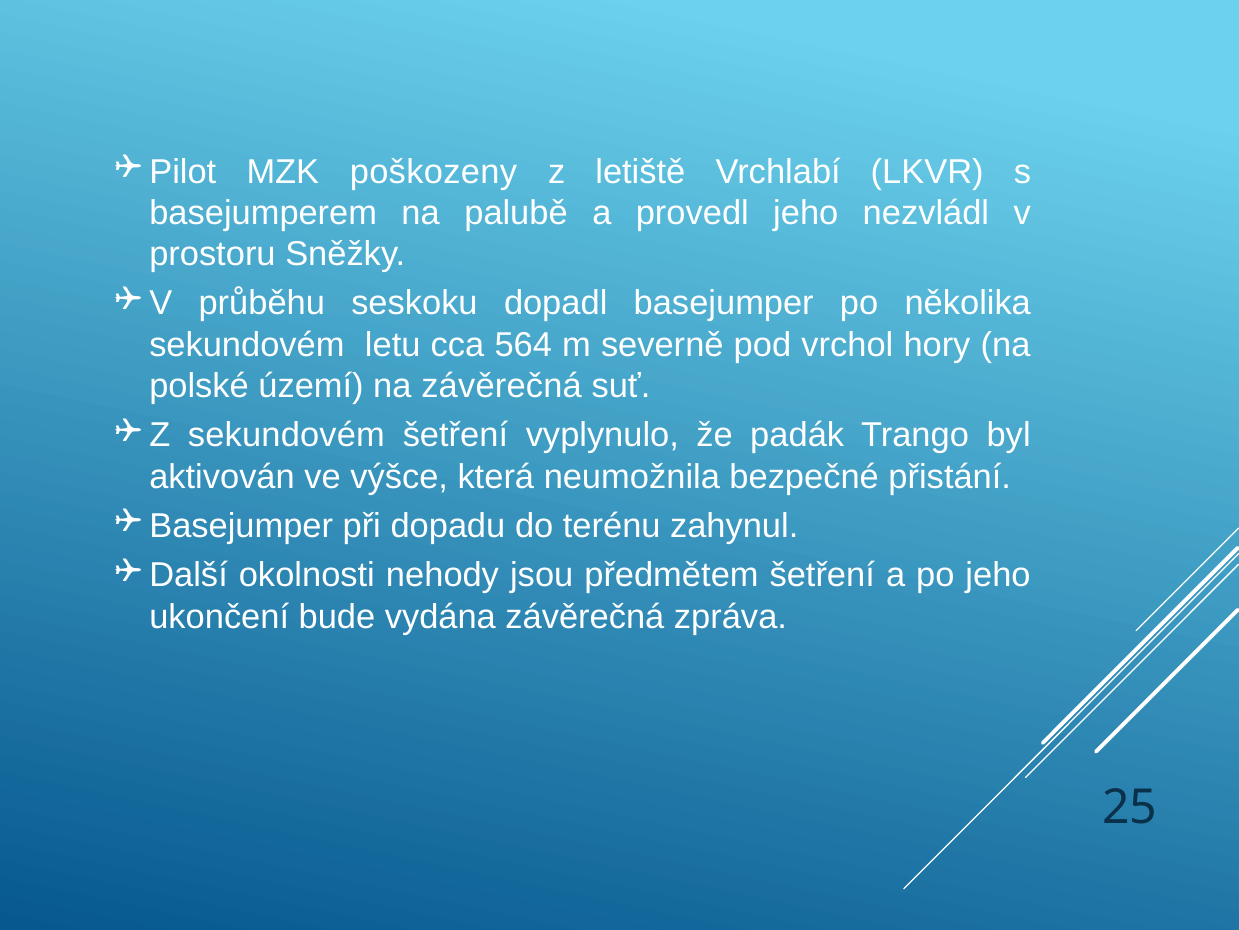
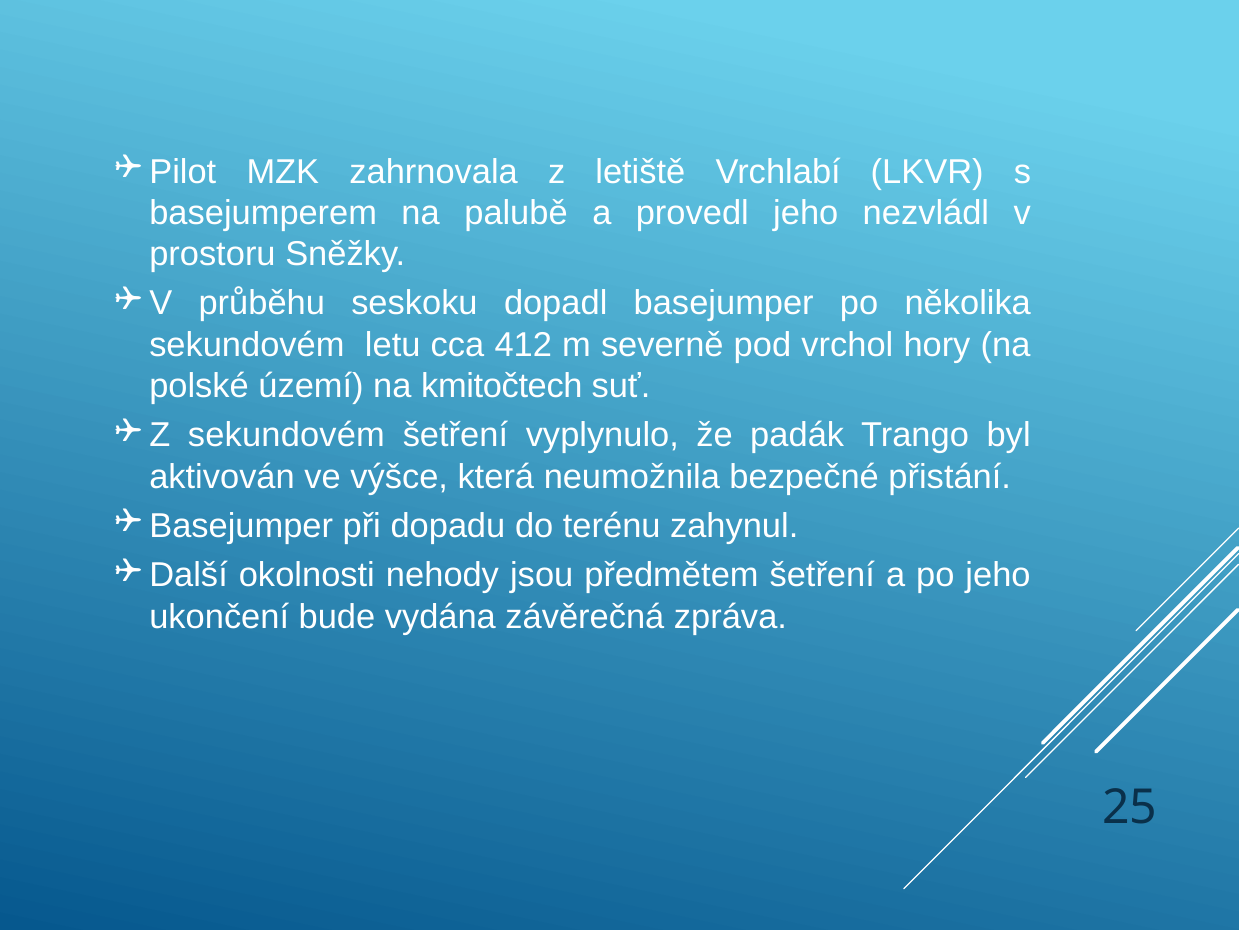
poškozeny: poškozeny -> zahrnovala
564: 564 -> 412
na závěrečná: závěrečná -> kmitočtech
